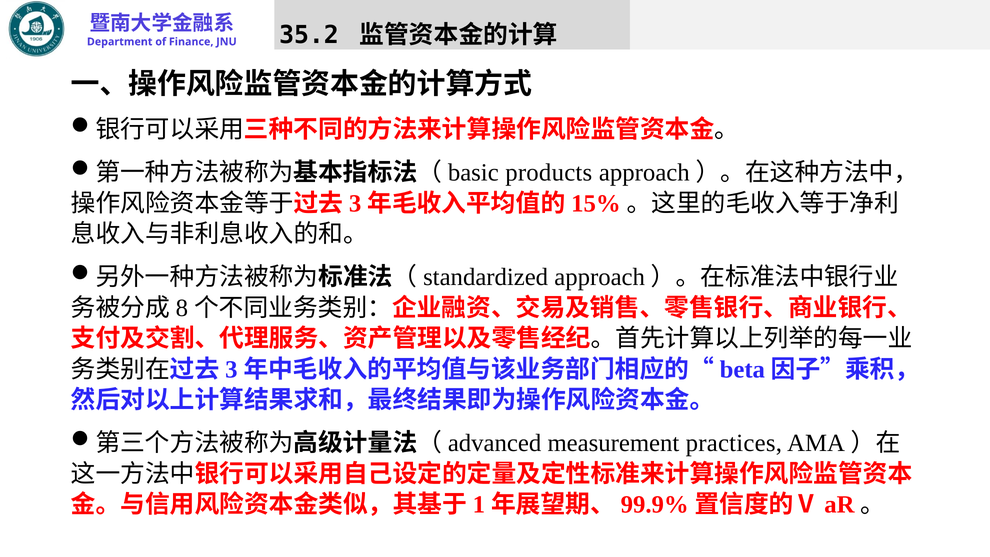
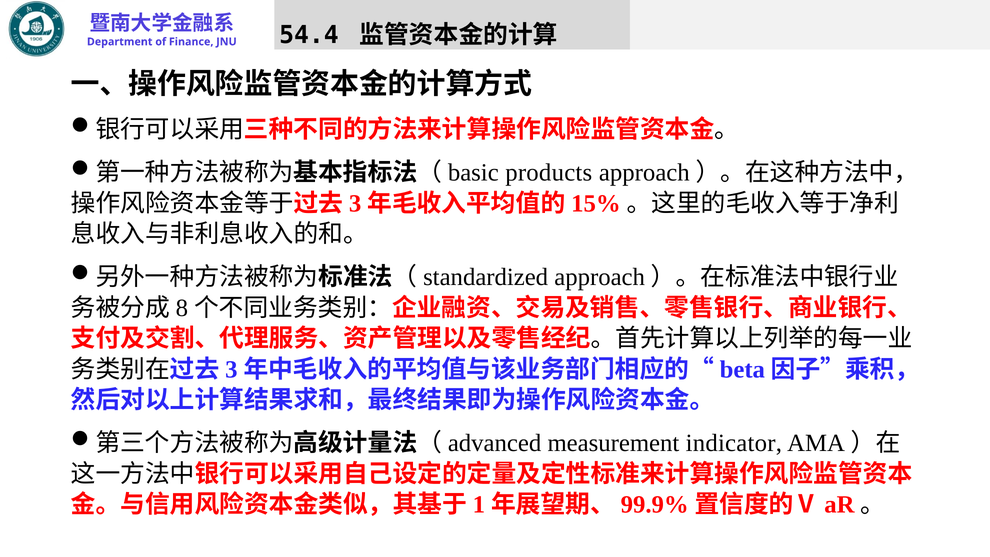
35.2: 35.2 -> 54.4
practices: practices -> indicator
